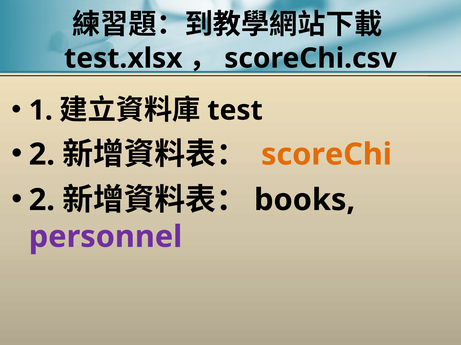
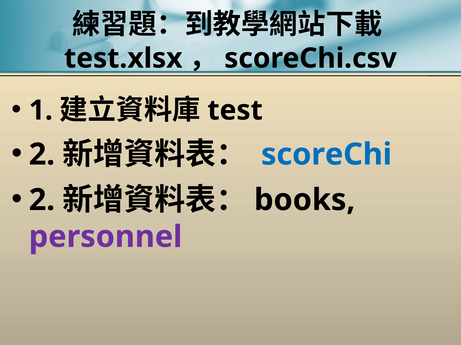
scoreChi colour: orange -> blue
